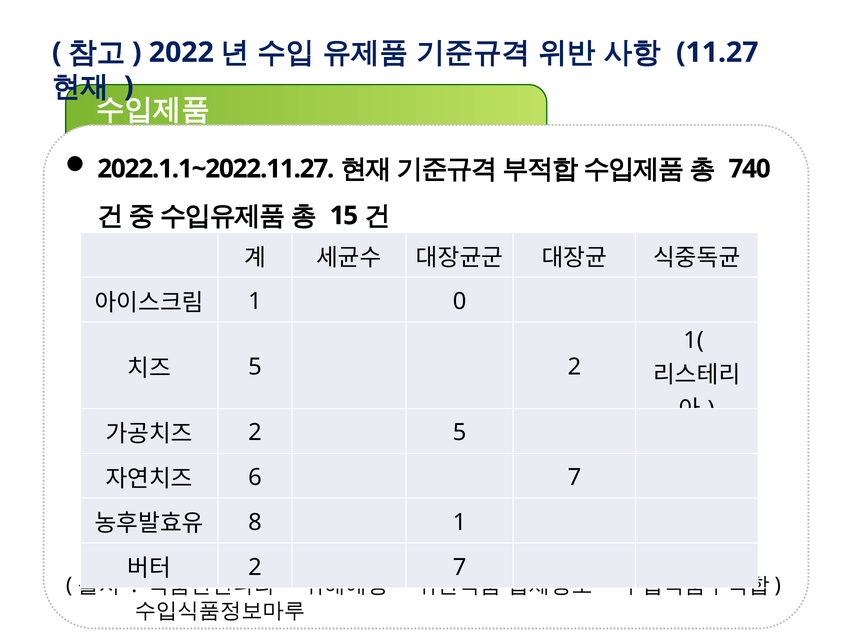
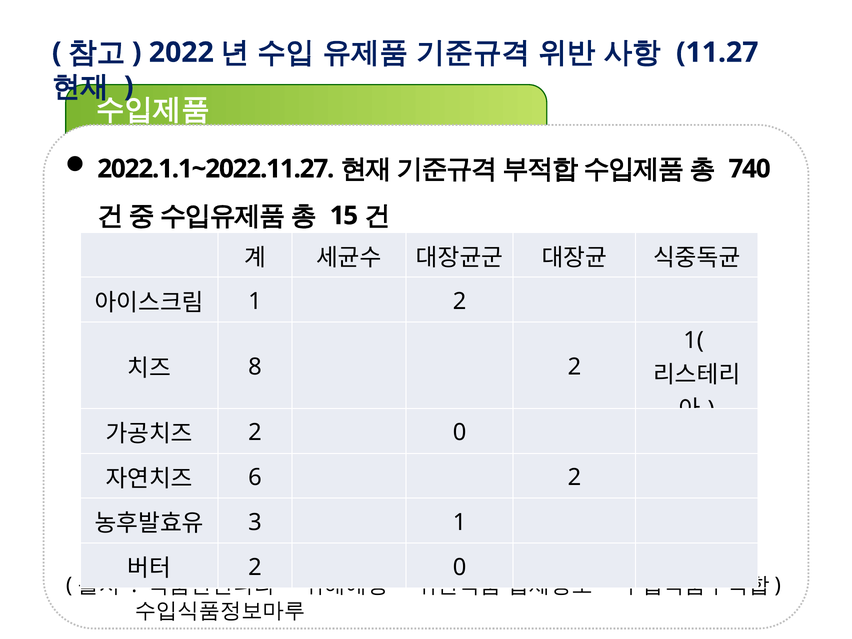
1 0: 0 -> 2
5 at (255, 367): 5 -> 8
5 at (460, 433): 5 -> 0
6 7: 7 -> 2
8: 8 -> 3
7 at (460, 567): 7 -> 0
